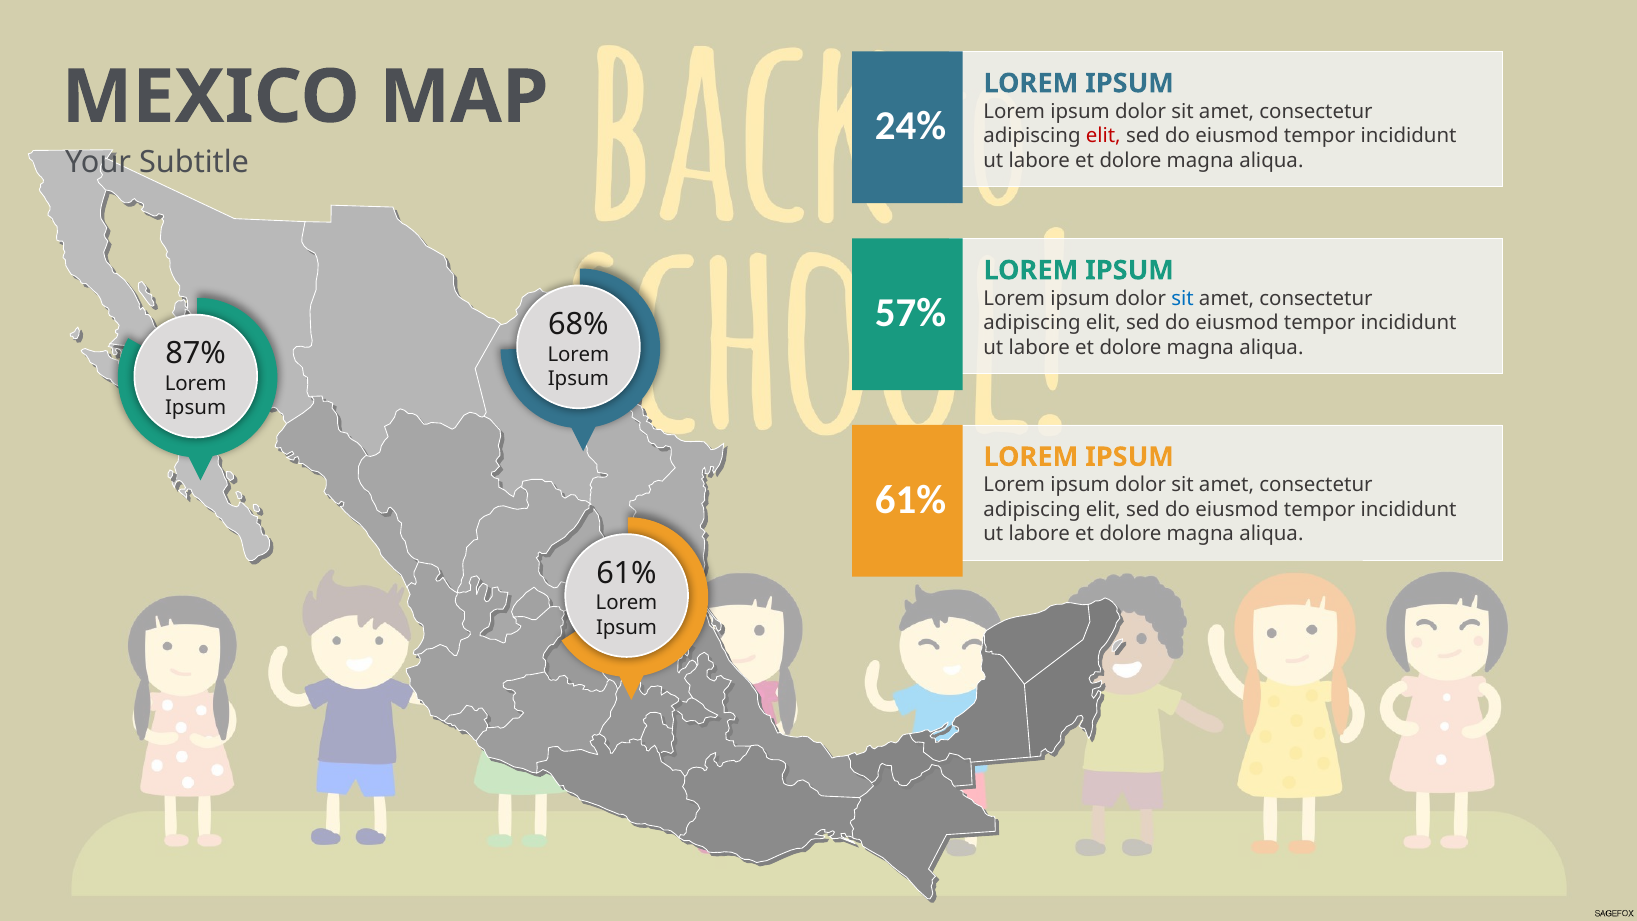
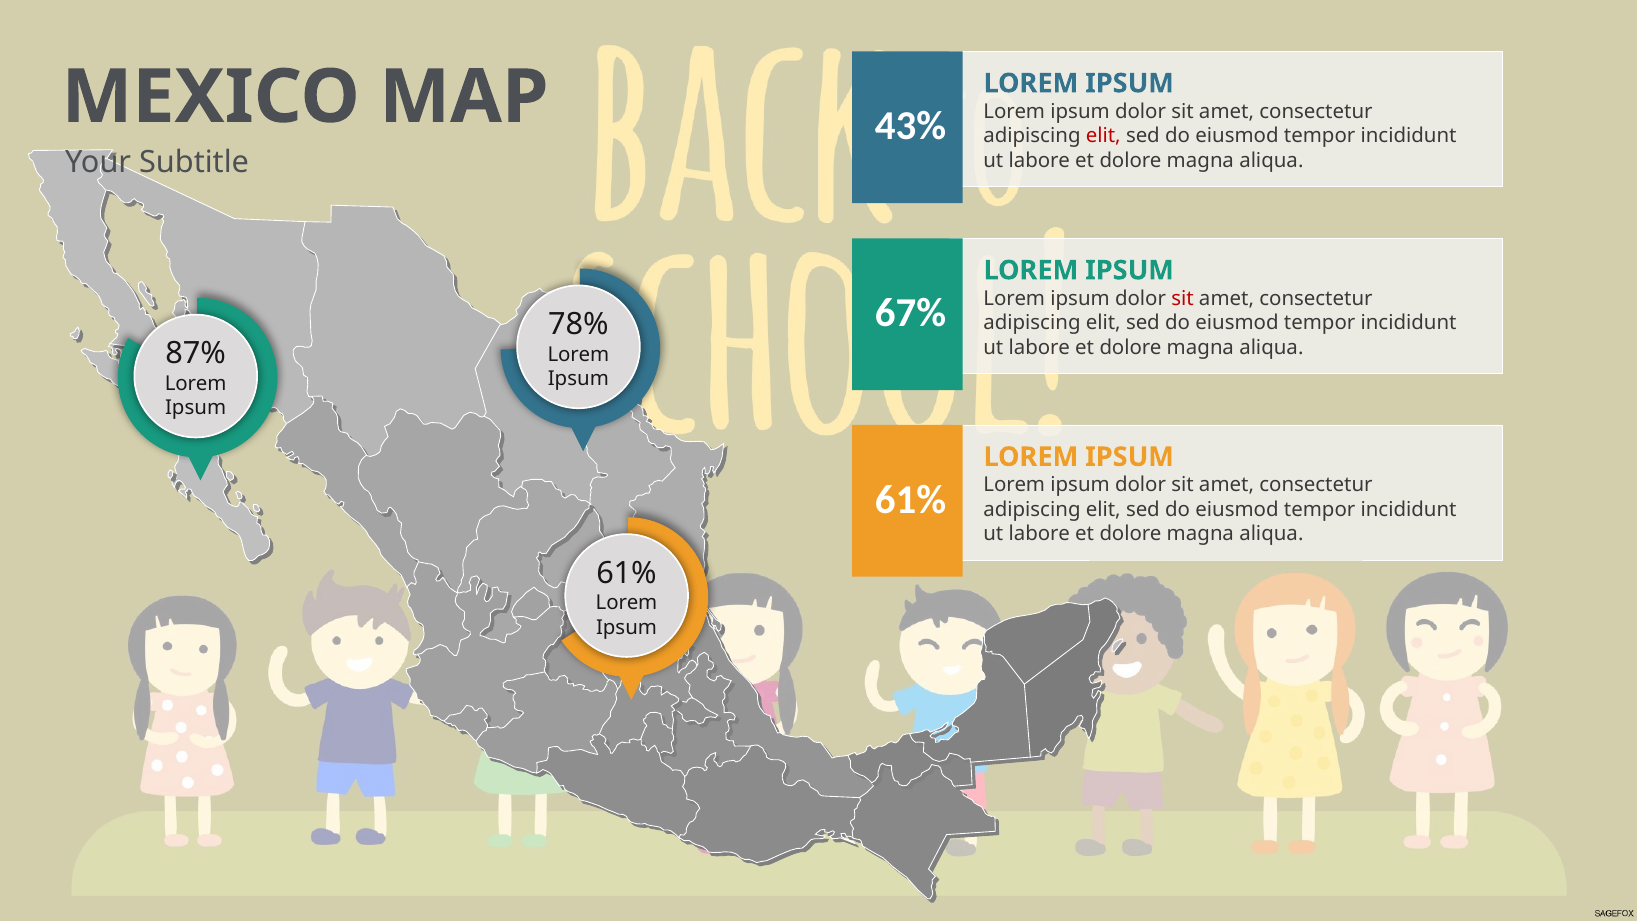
24%: 24% -> 43%
sit at (1183, 298) colour: blue -> red
57%: 57% -> 67%
68%: 68% -> 78%
